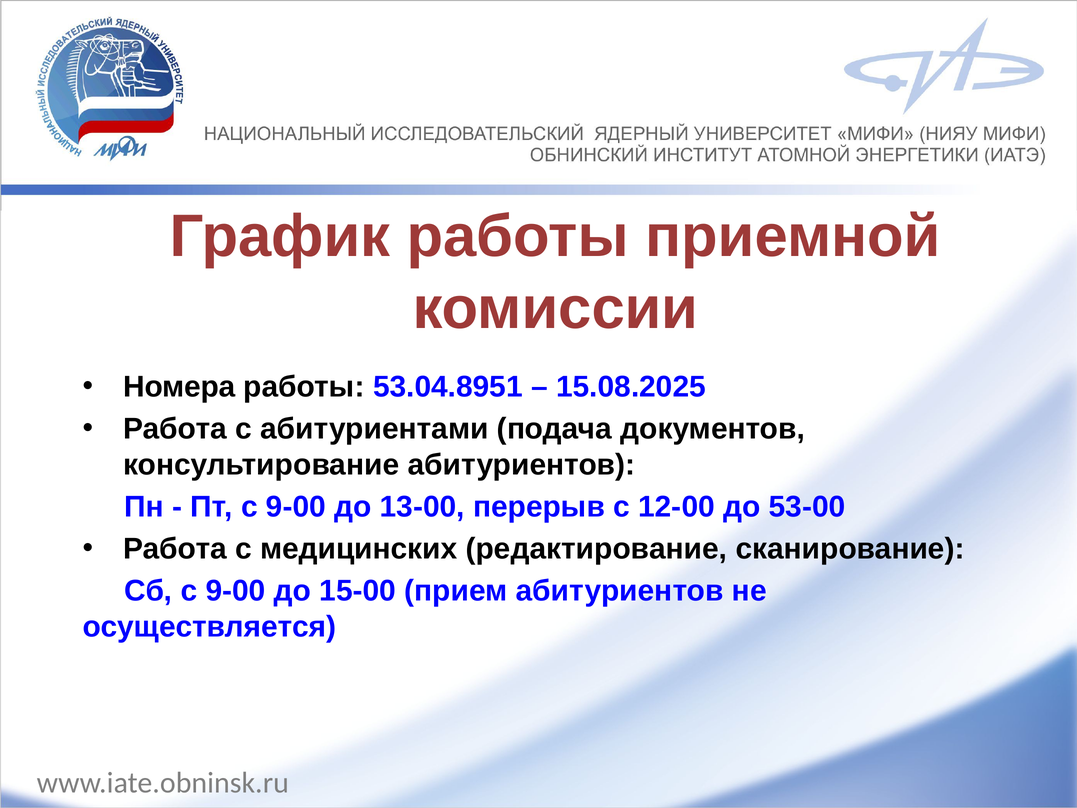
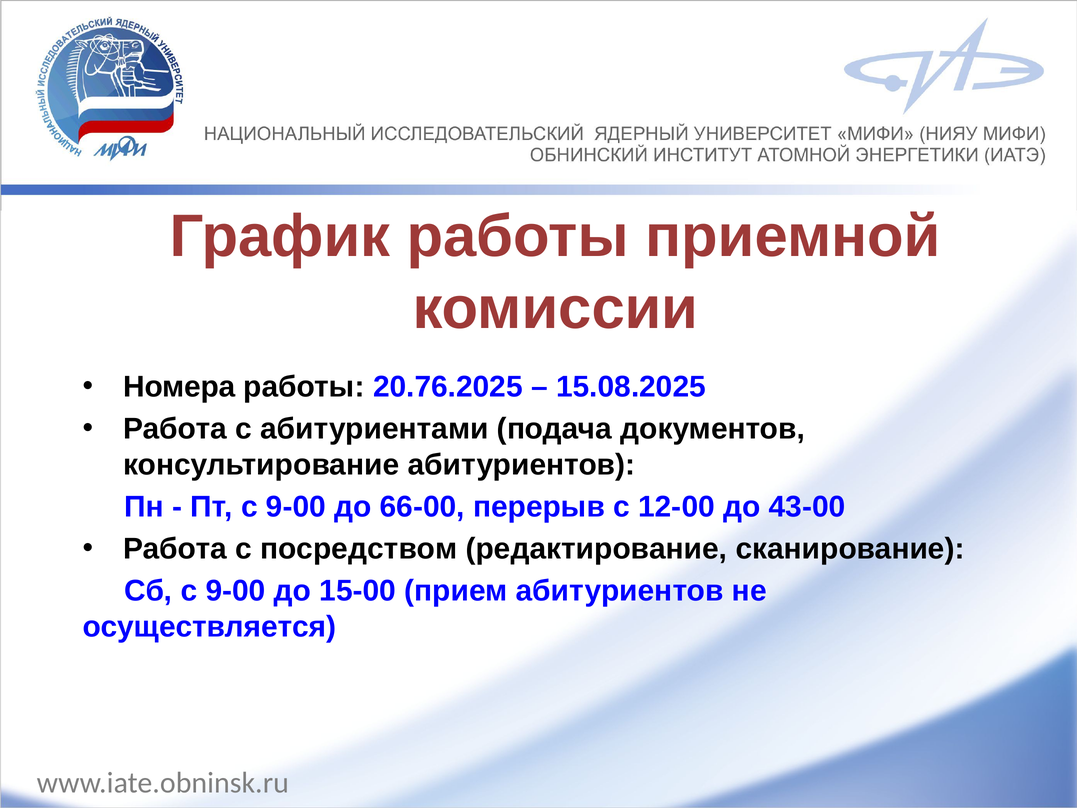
53.04.8951: 53.04.8951 -> 20.76.2025
13-00: 13-00 -> 66-00
53-00: 53-00 -> 43-00
медицинских: медицинских -> посредством
